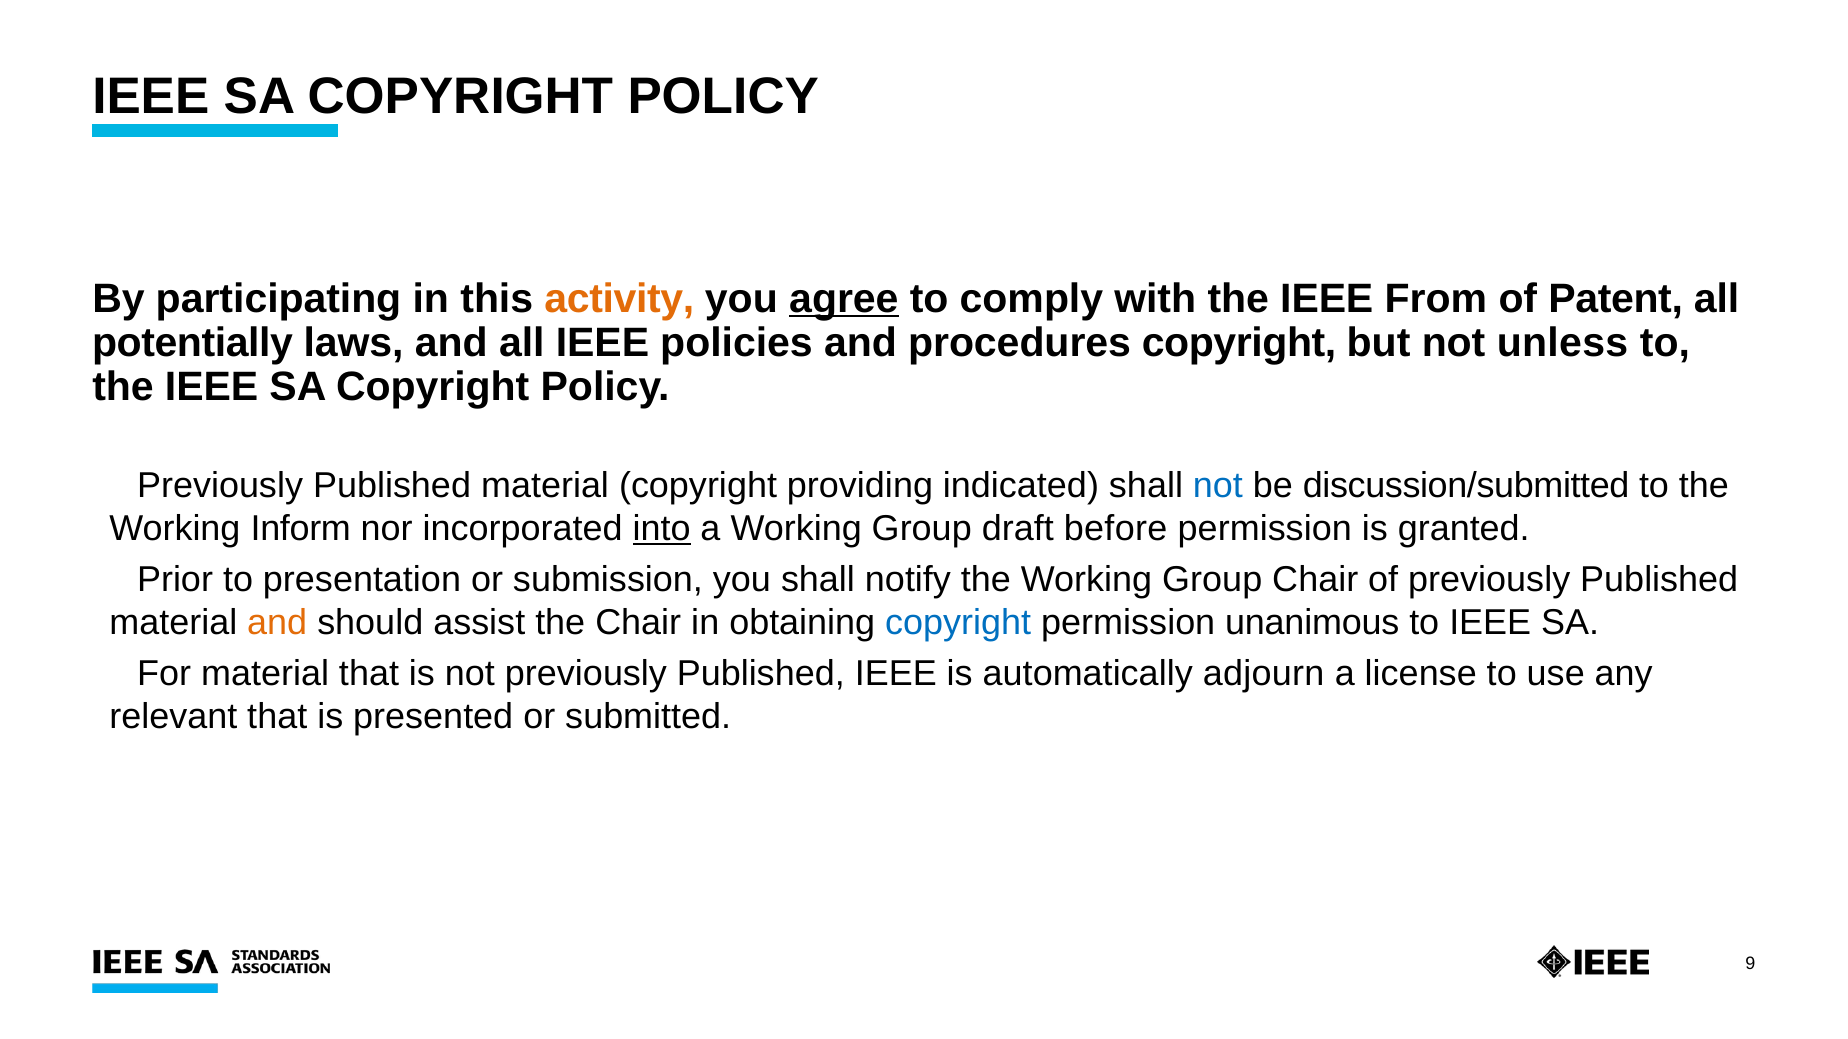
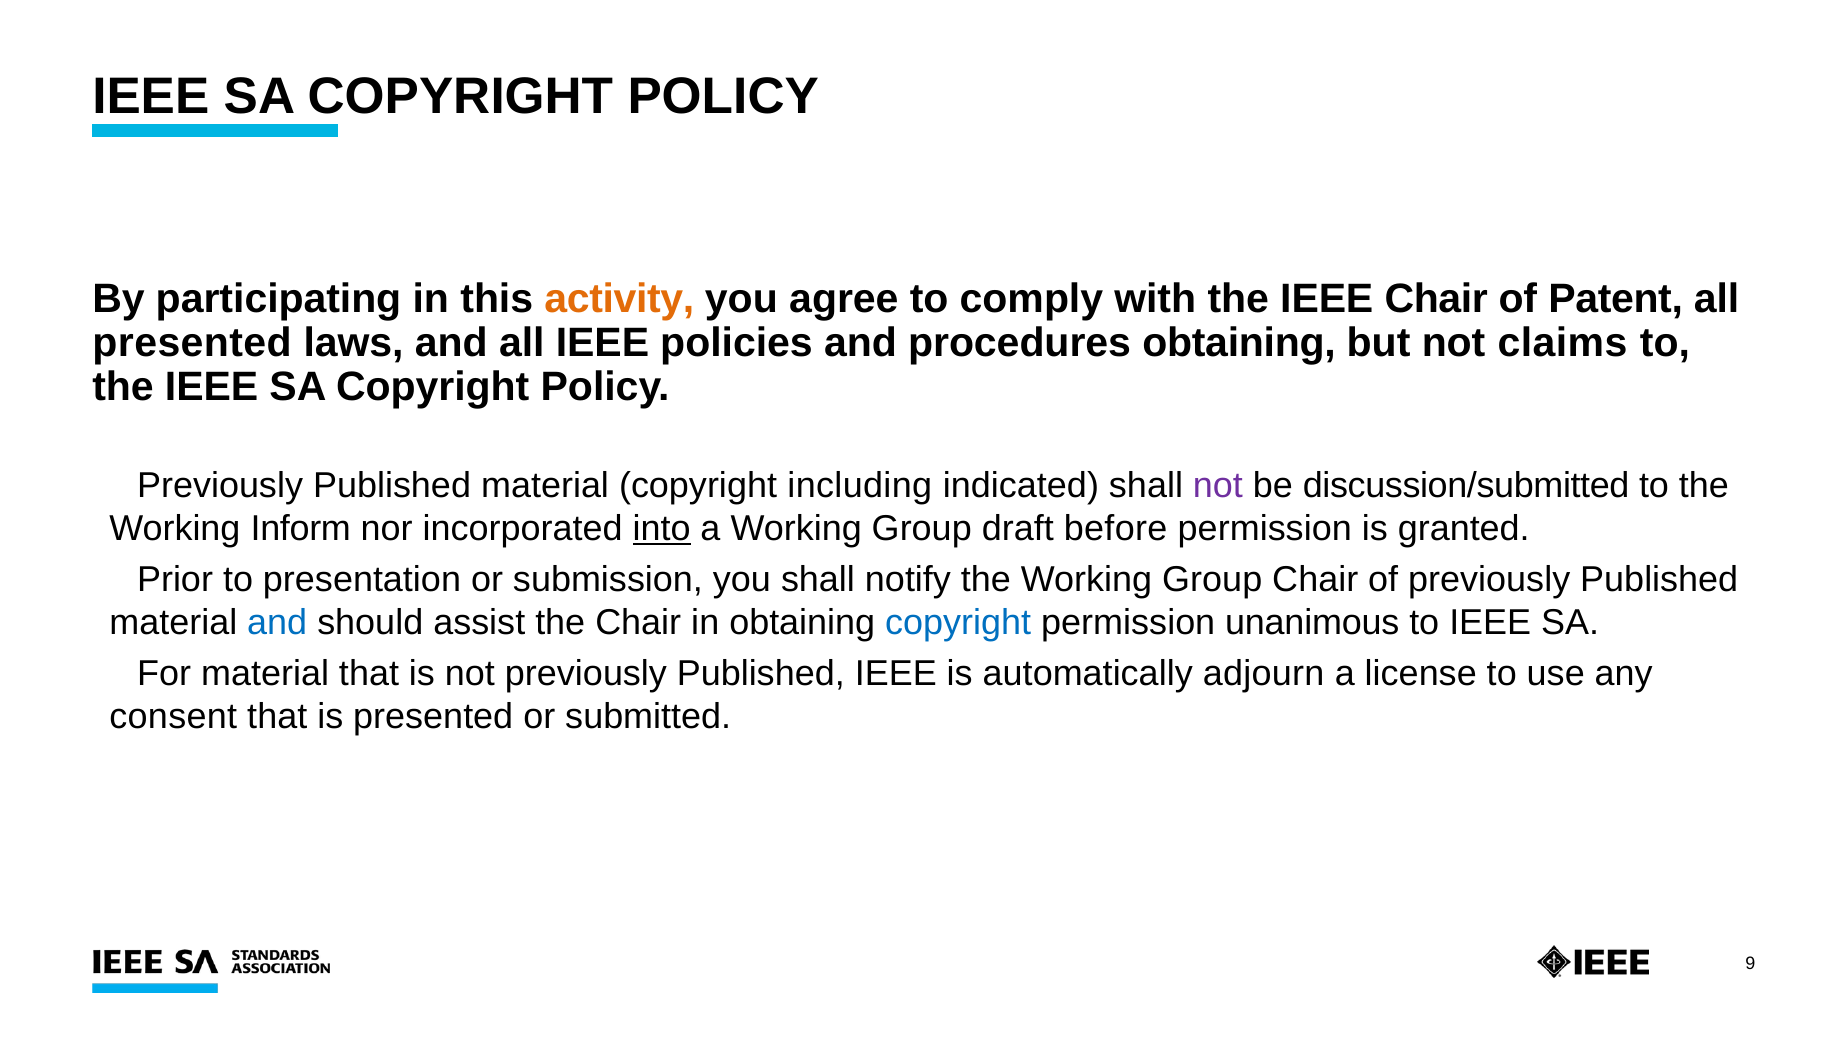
agree underline: present -> none
IEEE From: From -> Chair
potentially at (193, 343): potentially -> presented
procedures copyright: copyright -> obtaining
unless: unless -> claims
providing: providing -> including
not at (1218, 486) colour: blue -> purple
and at (277, 623) colour: orange -> blue
relevant: relevant -> consent
